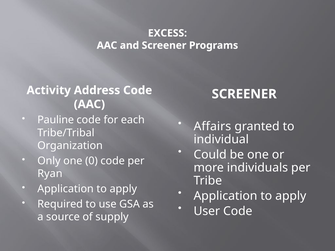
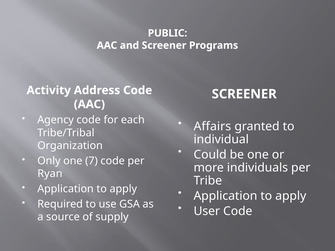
EXCESS: EXCESS -> PUBLIC
Pauline: Pauline -> Agency
0: 0 -> 7
